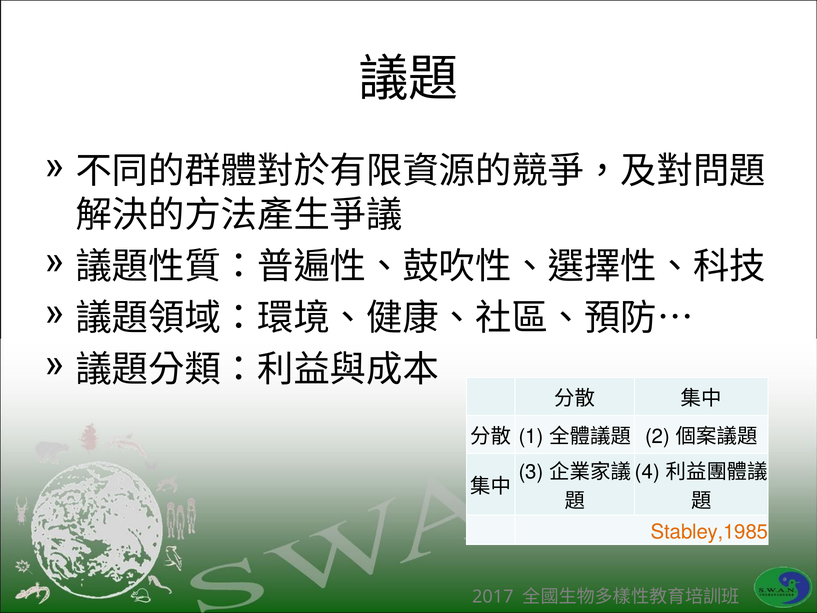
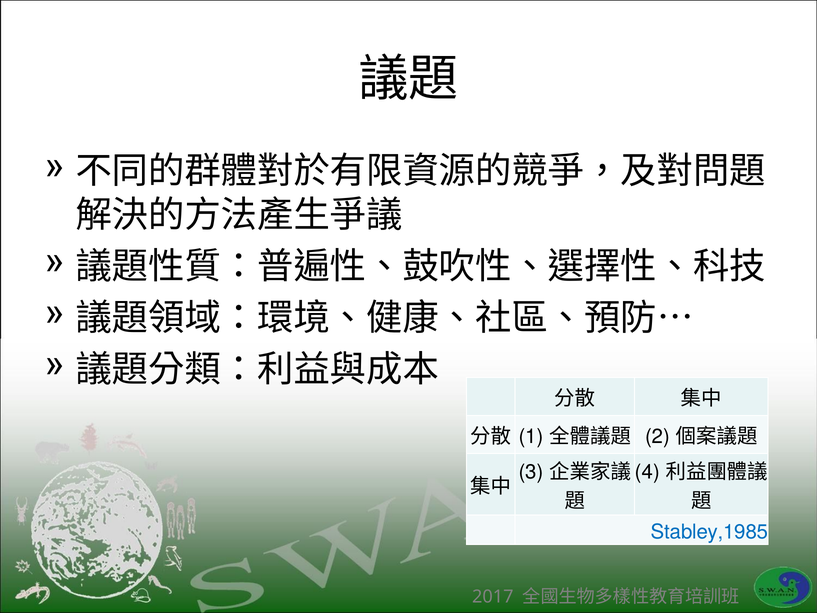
Stabley,1985 colour: orange -> blue
